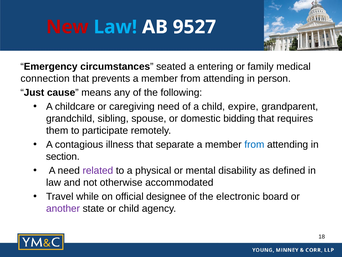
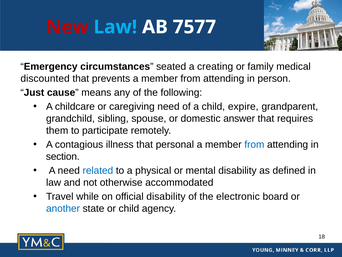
9527: 9527 -> 7577
entering: entering -> creating
connection: connection -> discounted
bidding: bidding -> answer
separate: separate -> personal
related colour: purple -> blue
official designee: designee -> disability
another colour: purple -> blue
